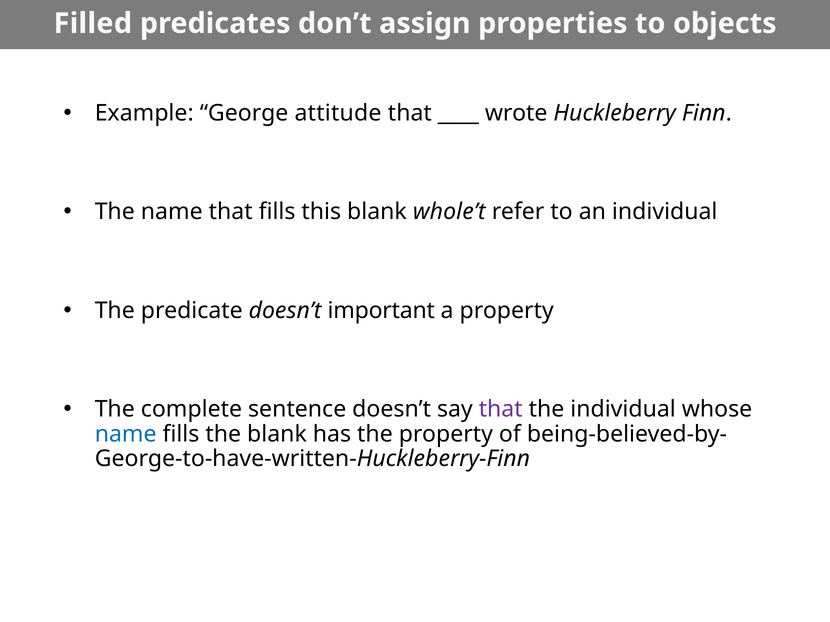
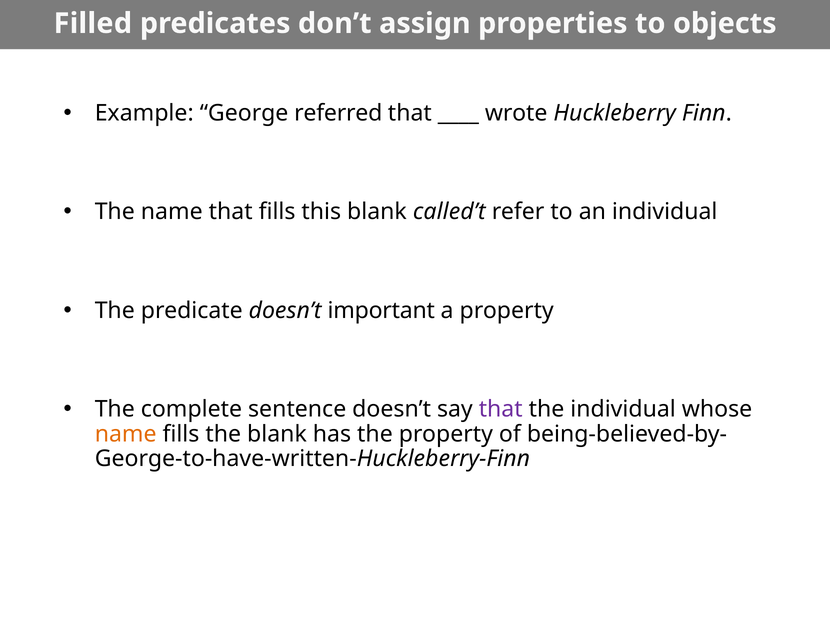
attitude: attitude -> referred
whole’t: whole’t -> called’t
name at (126, 434) colour: blue -> orange
